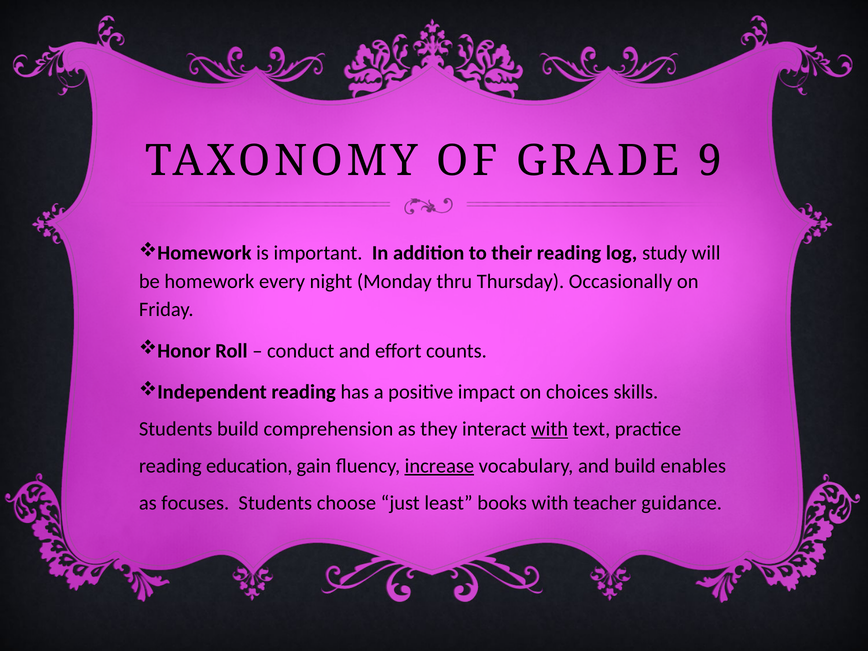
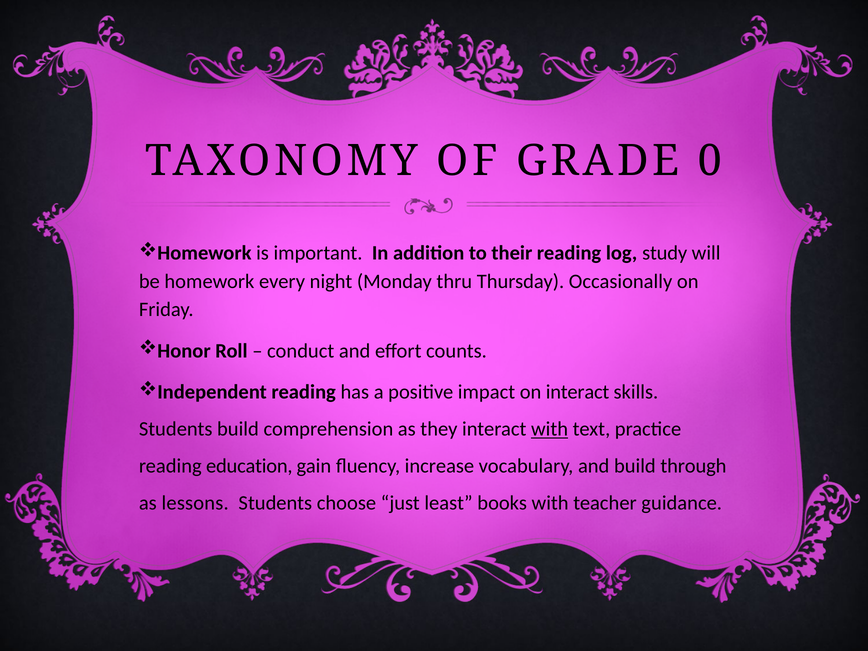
9: 9 -> 0
on choices: choices -> interact
increase underline: present -> none
enables: enables -> through
focuses: focuses -> lessons
